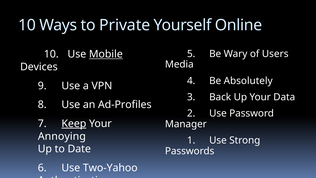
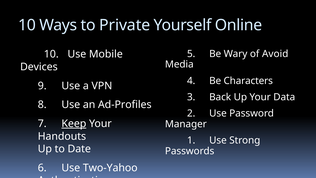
Users: Users -> Avoid
Mobile underline: present -> none
Absolutely: Absolutely -> Characters
Annoying: Annoying -> Handouts
